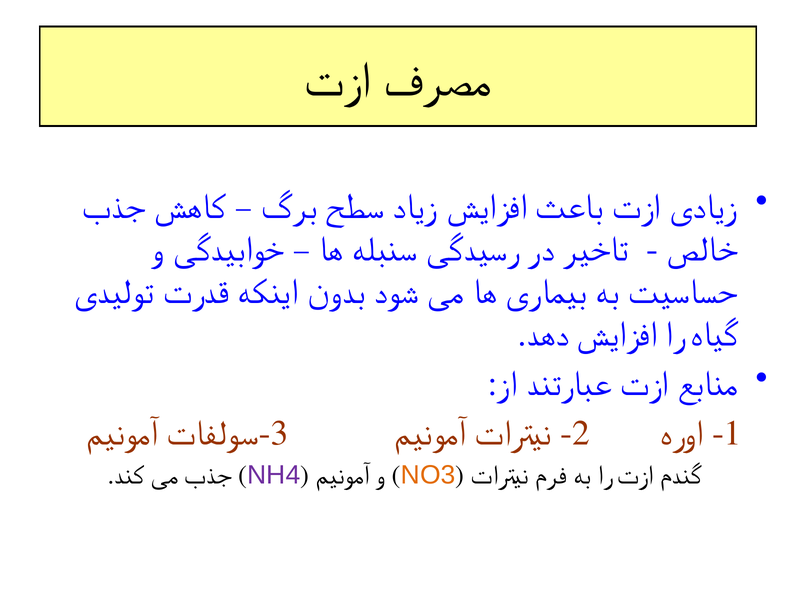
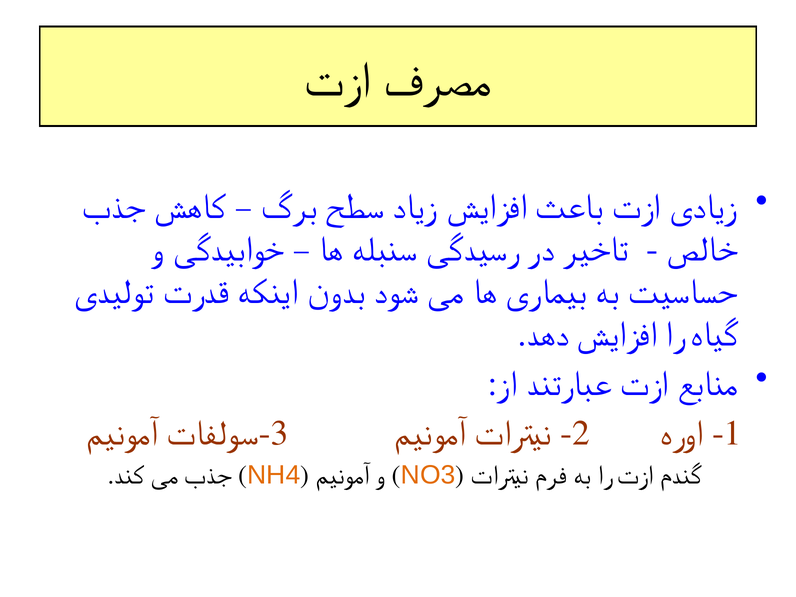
NH4 colour: purple -> orange
